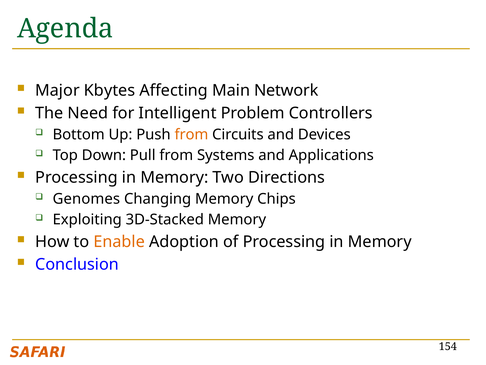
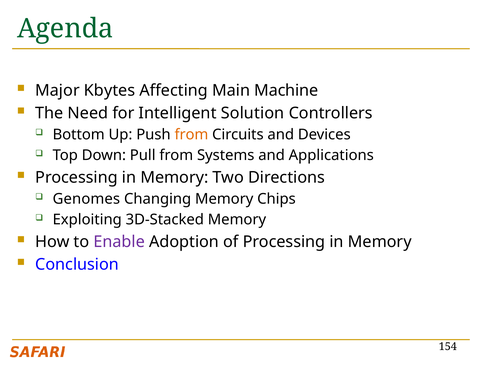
Network: Network -> Machine
Problem: Problem -> Solution
Enable colour: orange -> purple
